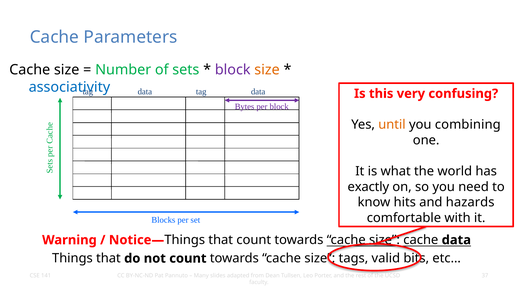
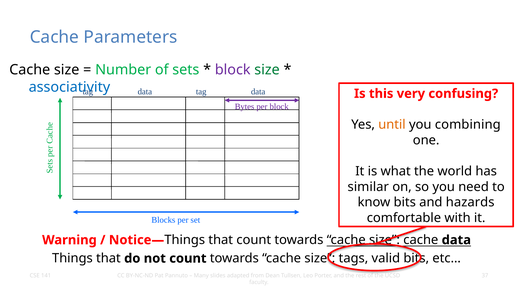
size at (267, 70) colour: orange -> green
exactly: exactly -> similar
know hits: hits -> bits
